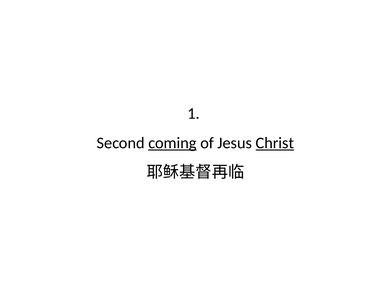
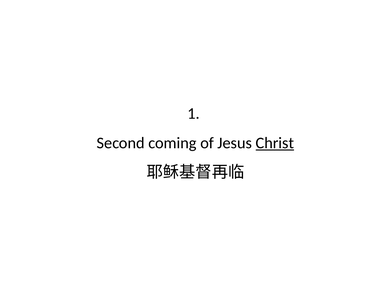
coming underline: present -> none
